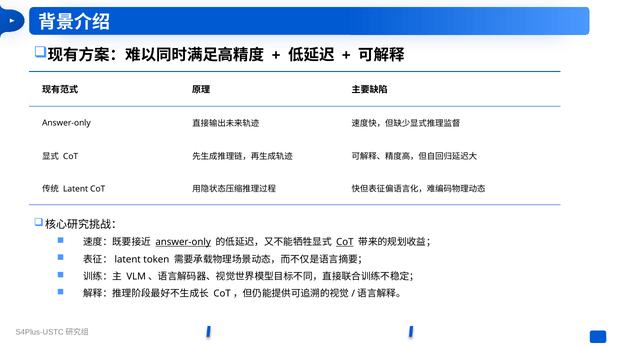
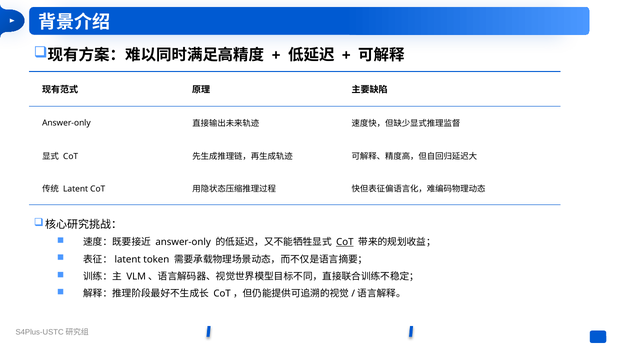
answer-only at (183, 242) underline: present -> none
